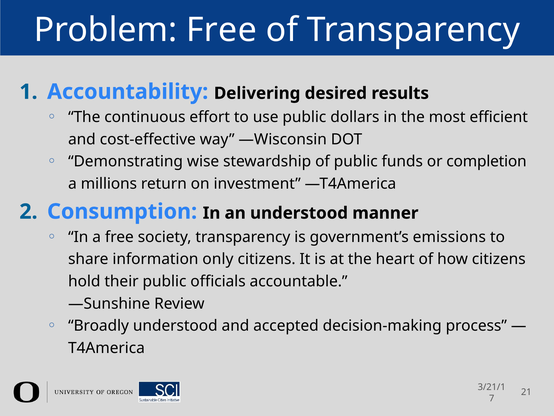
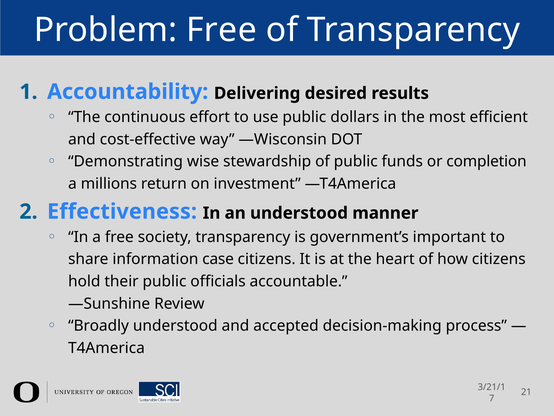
Consumption: Consumption -> Effectiveness
emissions: emissions -> important
only: only -> case
